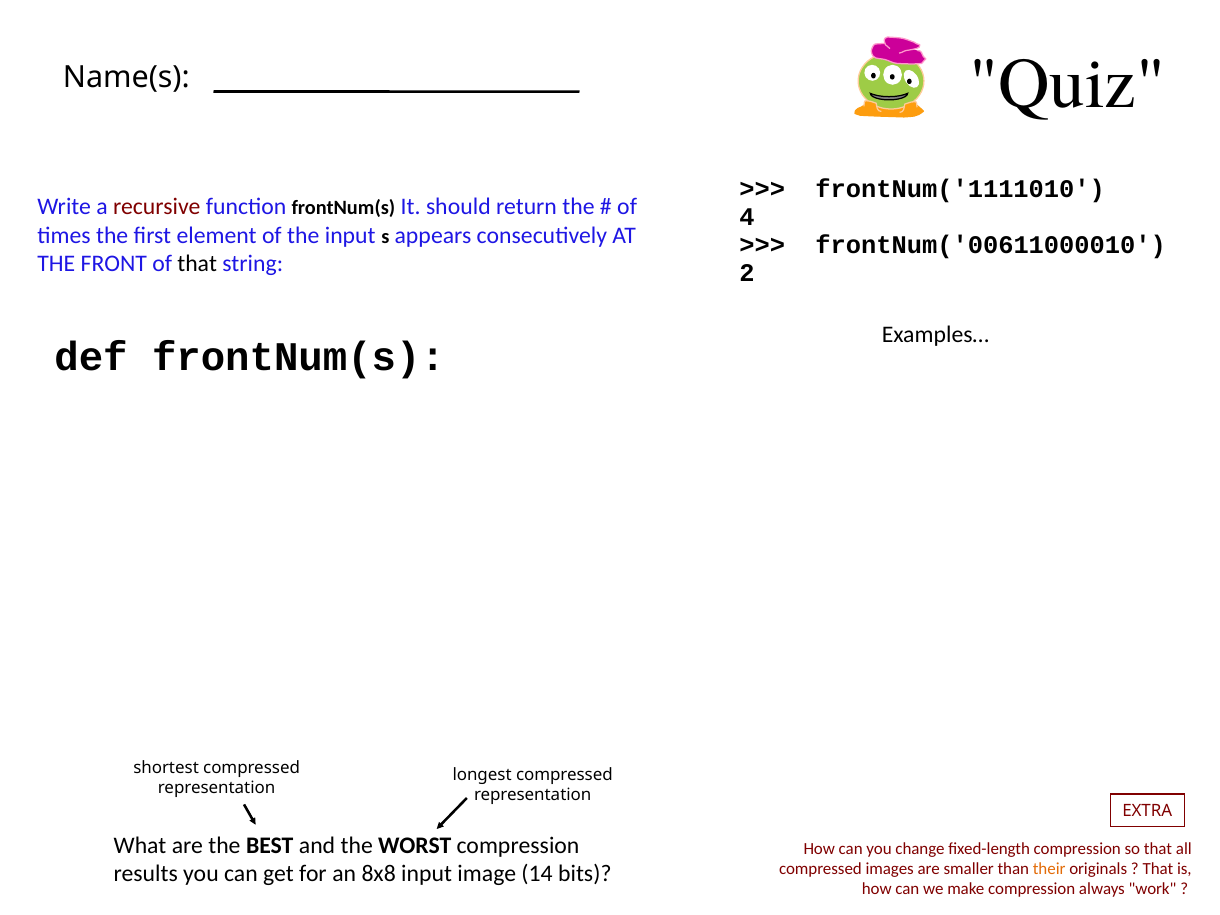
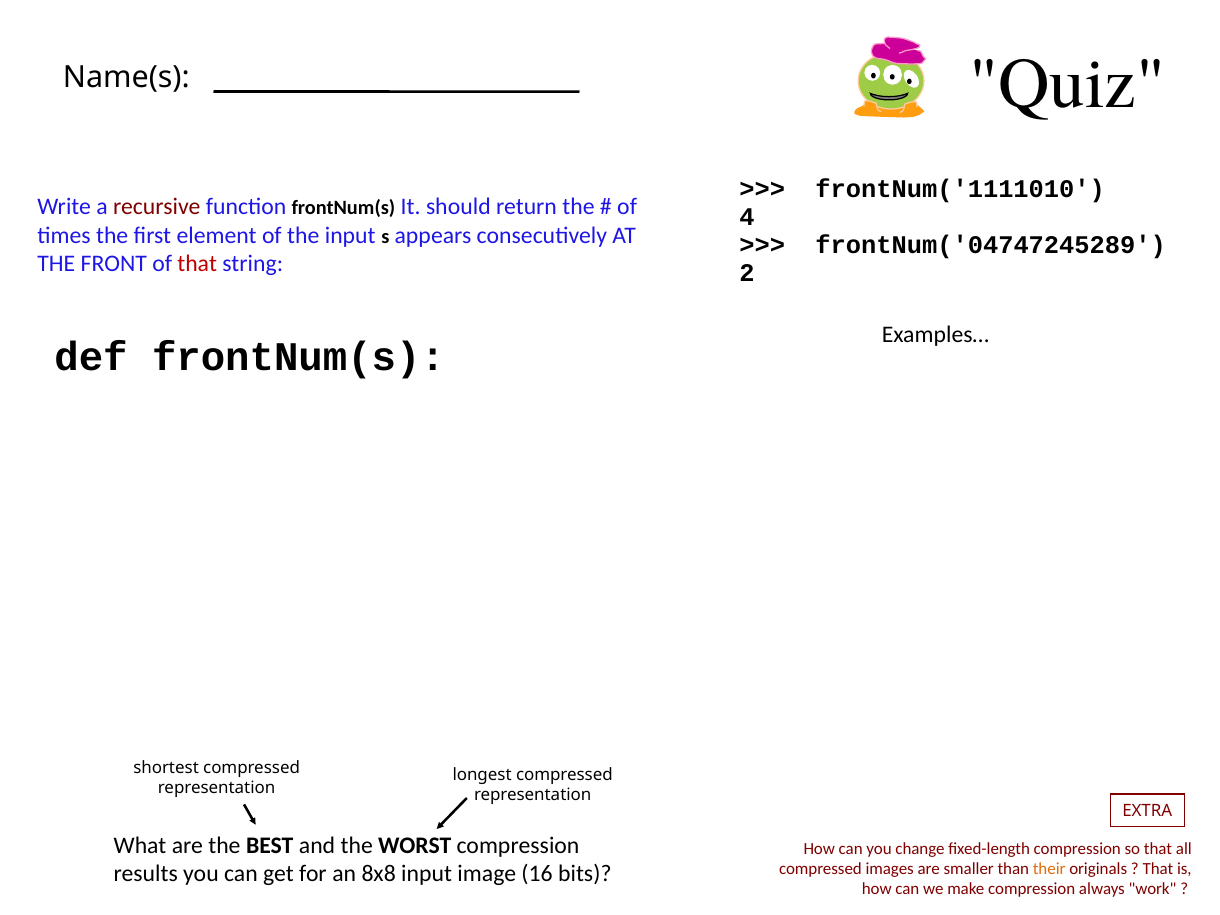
frontNum('00611000010: frontNum('00611000010 -> frontNum('04747245289
that at (197, 264) colour: black -> red
14: 14 -> 16
